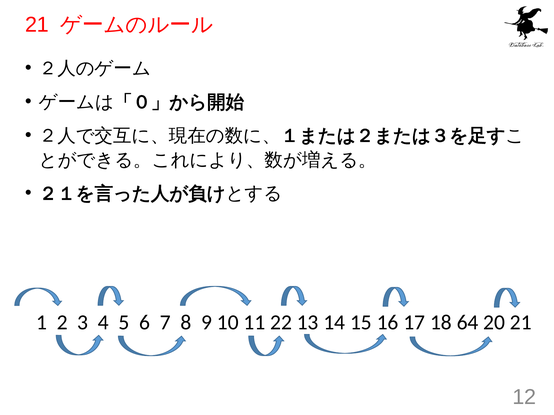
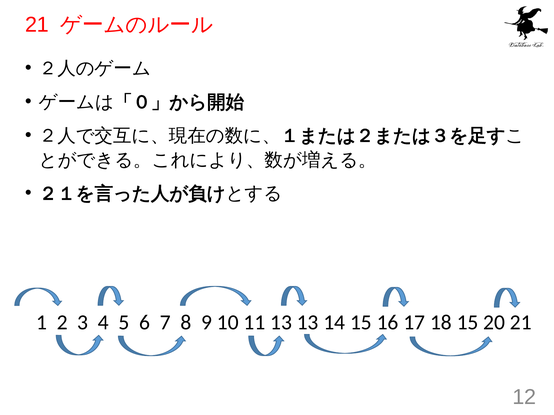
11 22: 22 -> 13
18 64: 64 -> 15
